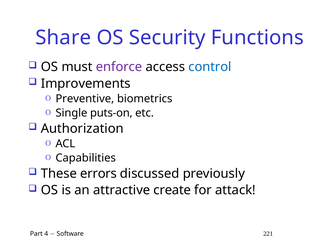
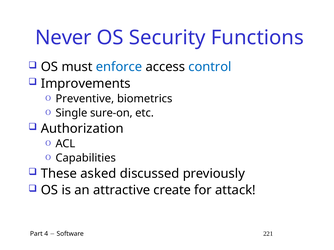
Share: Share -> Never
enforce colour: purple -> blue
puts-on: puts-on -> sure-on
errors: errors -> asked
